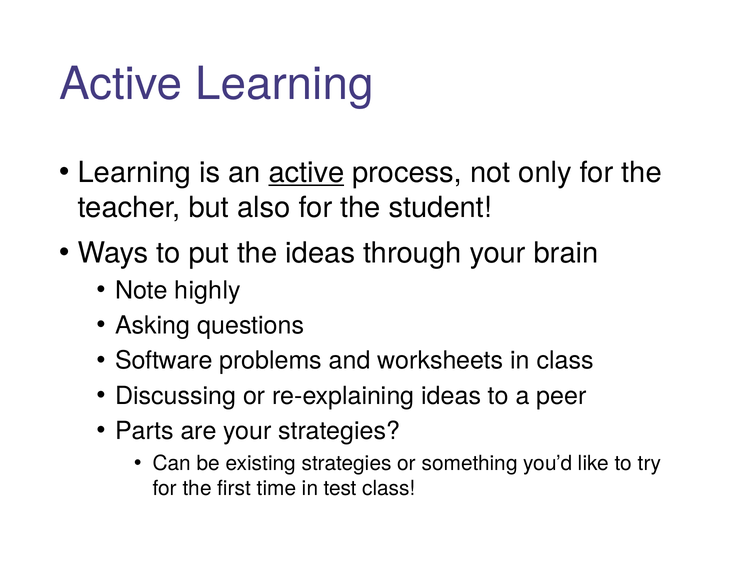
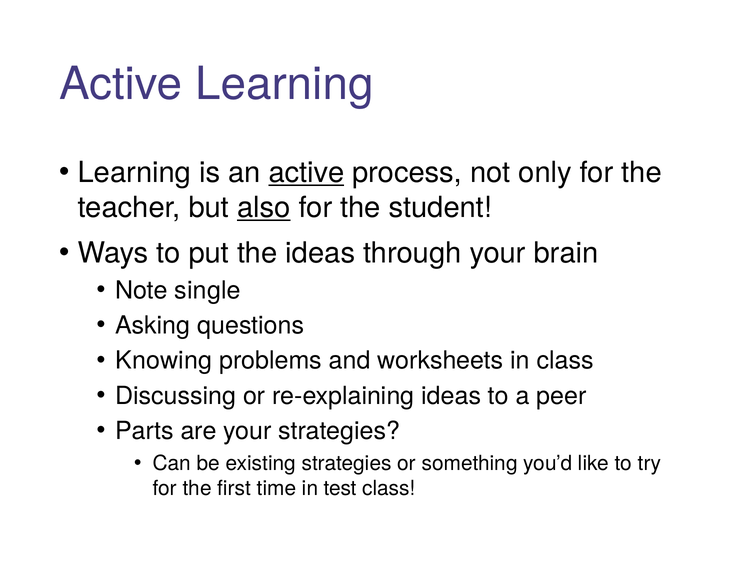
also underline: none -> present
highly: highly -> single
Software: Software -> Knowing
